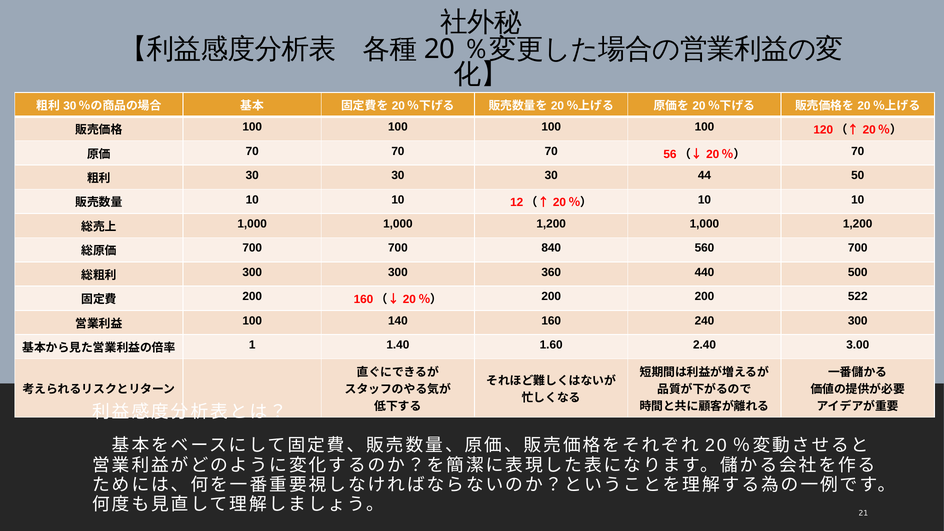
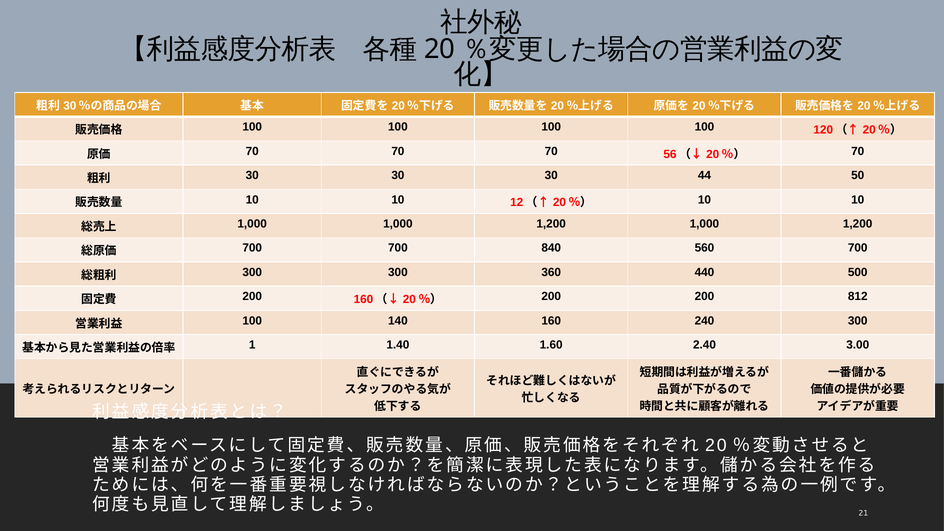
522: 522 -> 812
